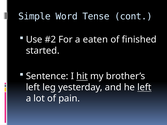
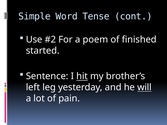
eaten: eaten -> poem
he left: left -> will
